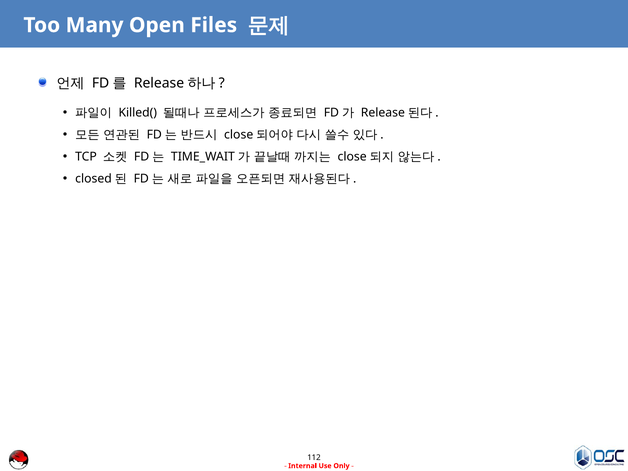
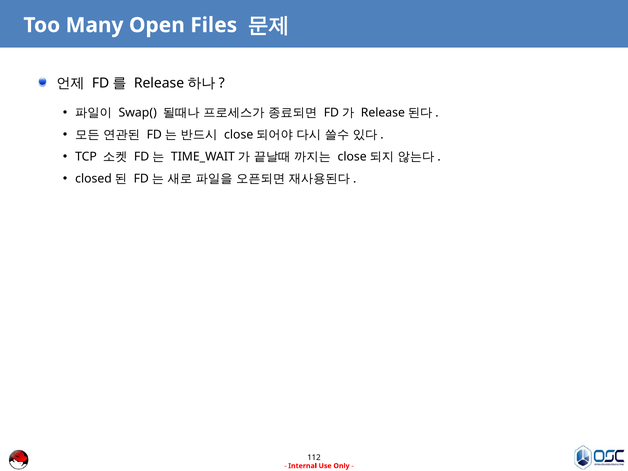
Killed(: Killed( -> Swap(
